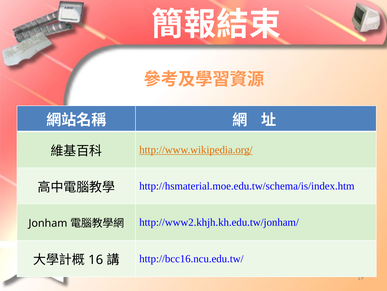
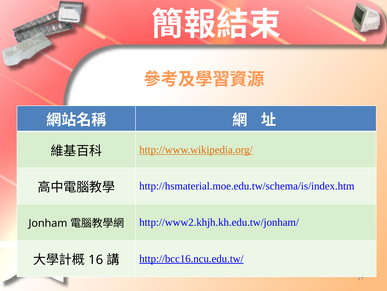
http://bcc16.ncu.edu.tw/ underline: none -> present
